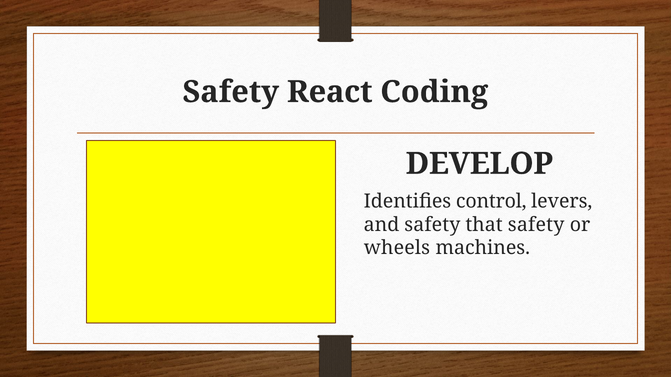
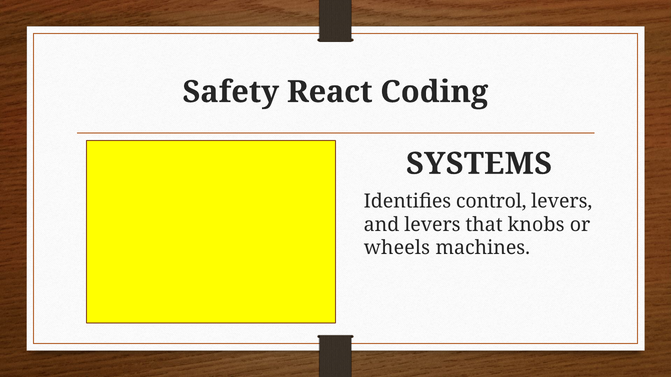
DEVELOP: DEVELOP -> SYSTEMS
and safety: safety -> levers
that safety: safety -> knobs
